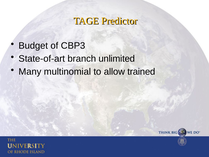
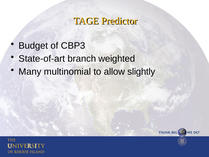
unlimited: unlimited -> weighted
trained: trained -> slightly
